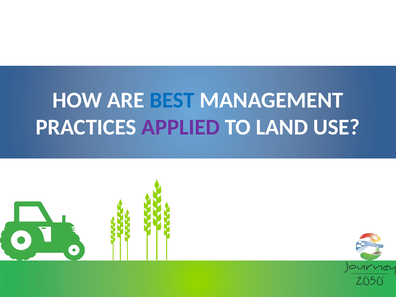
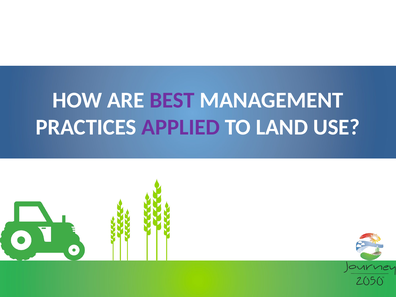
BEST colour: blue -> purple
